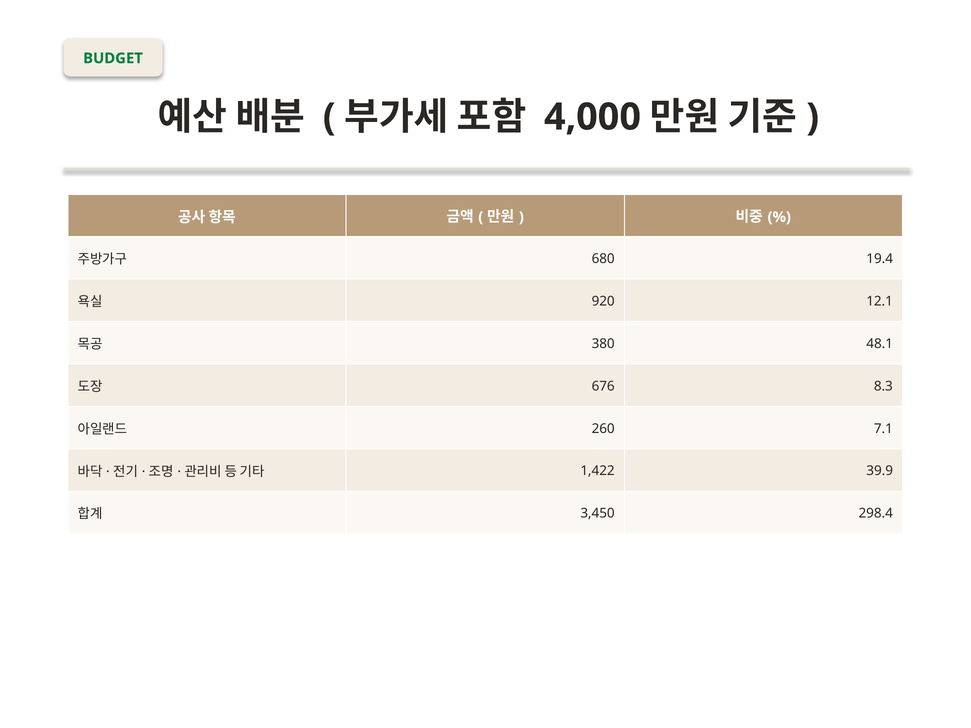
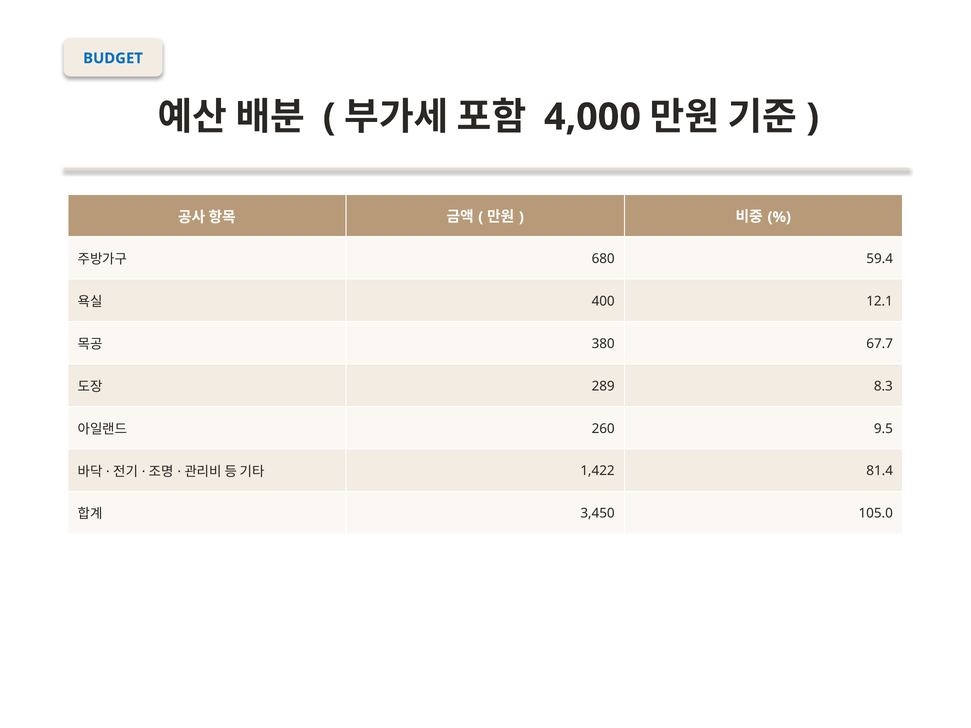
BUDGET colour: green -> blue
19.4: 19.4 -> 59.4
920: 920 -> 400
48.1: 48.1 -> 67.7
676: 676 -> 289
7.1: 7.1 -> 9.5
39.9: 39.9 -> 81.4
298.4: 298.4 -> 105.0
